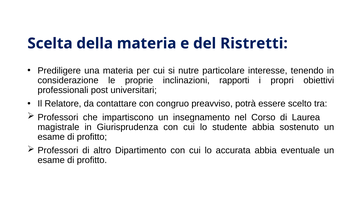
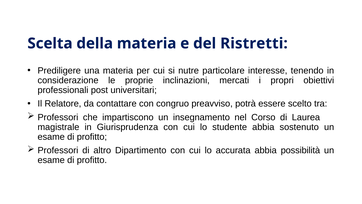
rapporti: rapporti -> mercati
eventuale: eventuale -> possibilità
